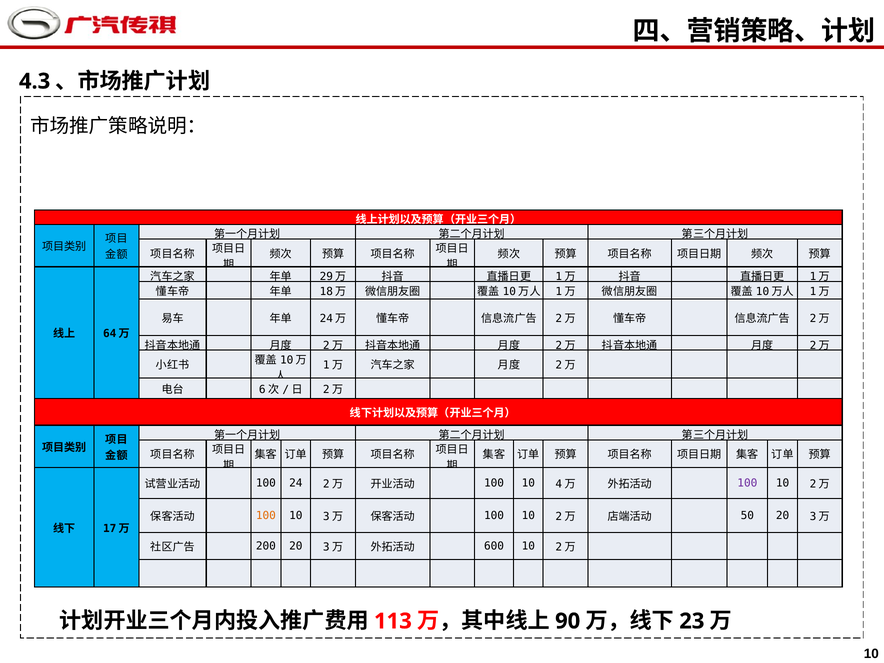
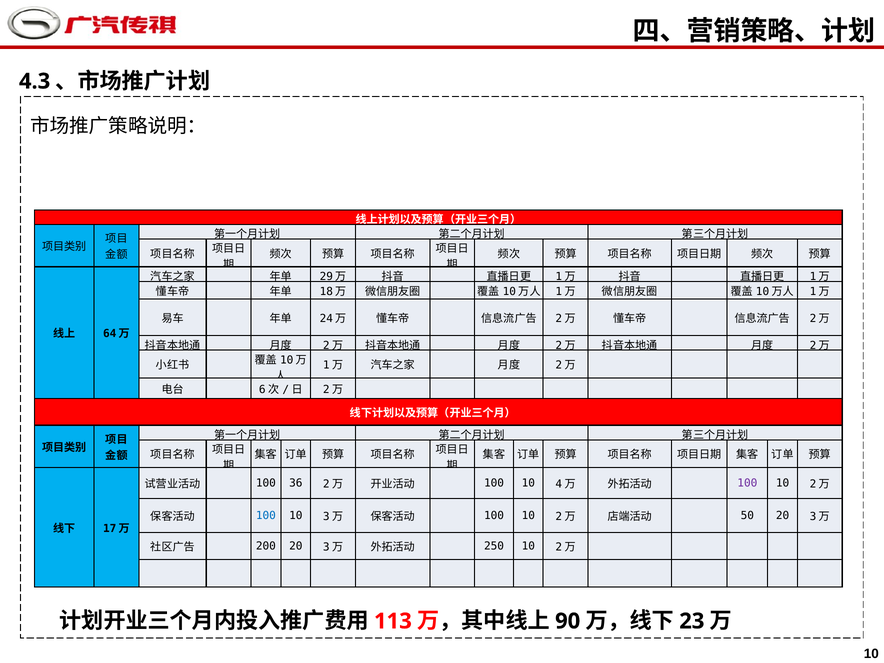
24: 24 -> 36
100 at (266, 516) colour: orange -> blue
600: 600 -> 250
